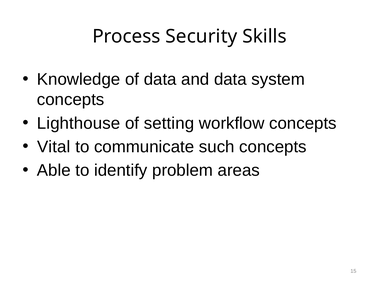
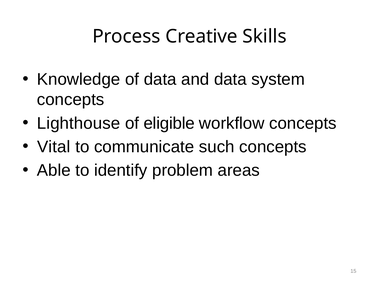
Security: Security -> Creative
setting: setting -> eligible
